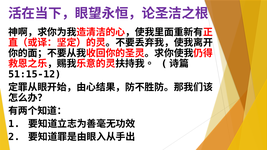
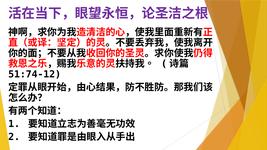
51:15-12: 51:15-12 -> 51:74-12
